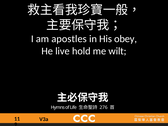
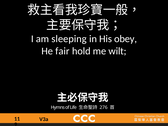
apostles: apostles -> sleeping
live: live -> fair
